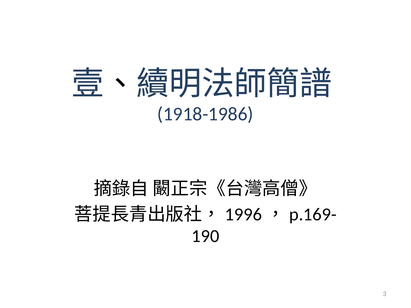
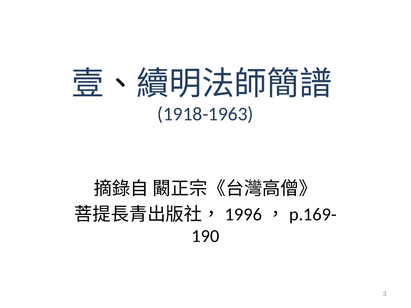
1918-1986: 1918-1986 -> 1918-1963
